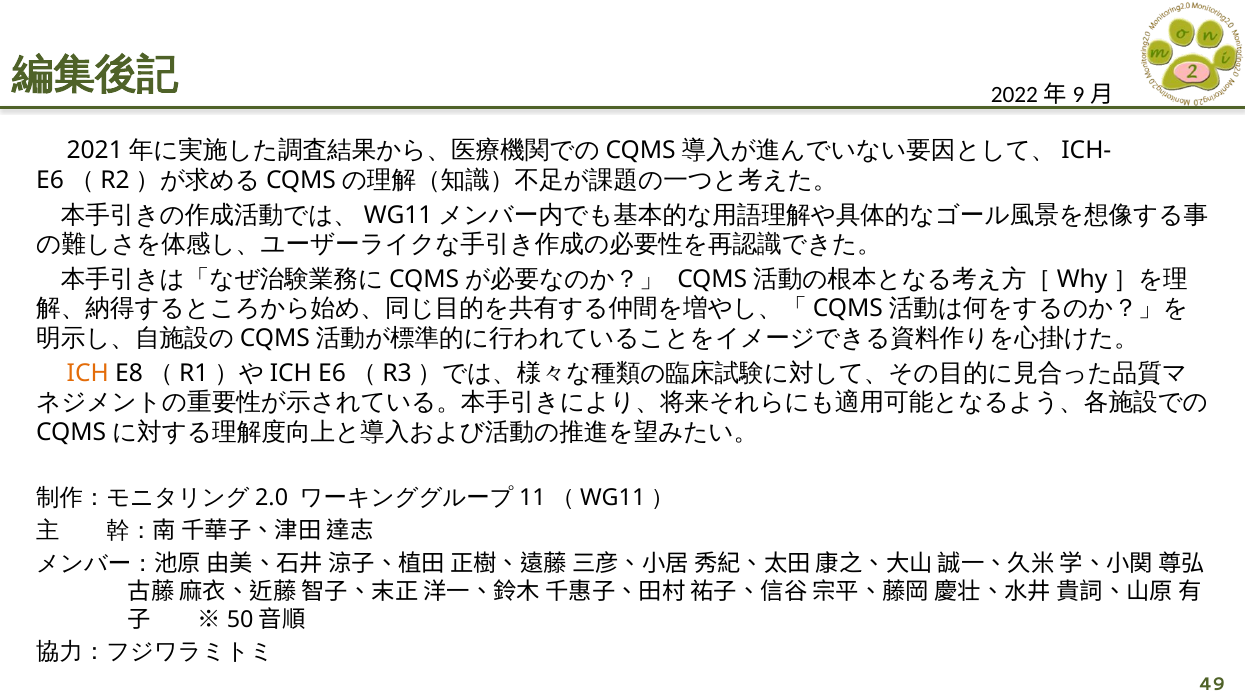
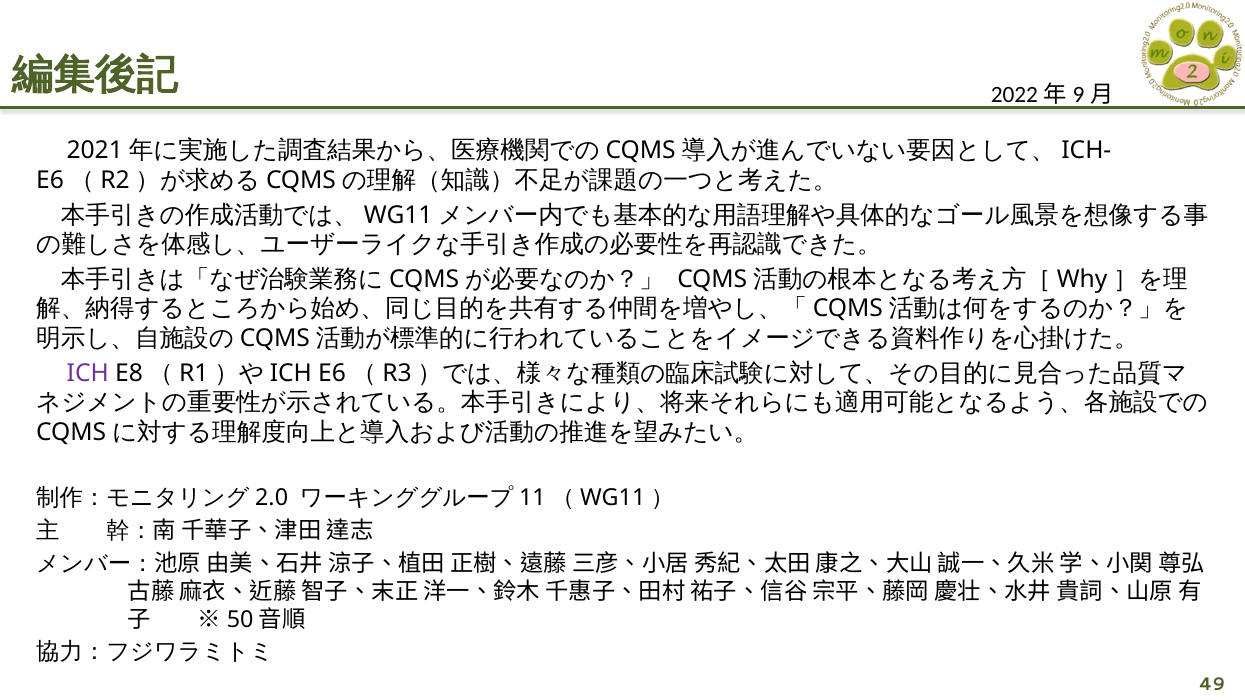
ICH colour: orange -> purple
